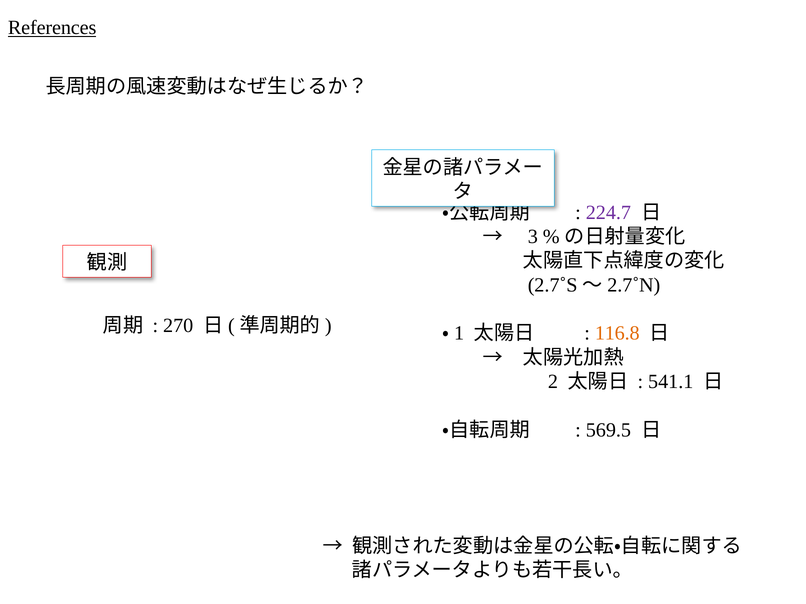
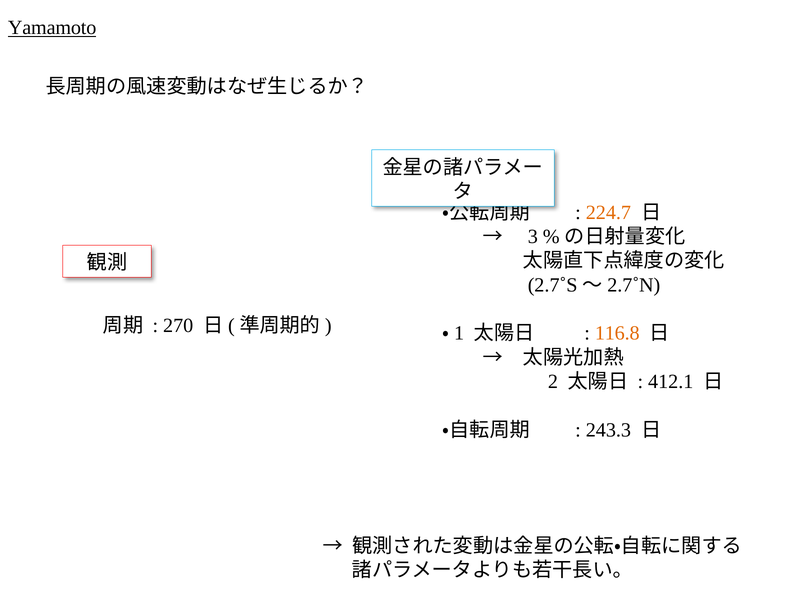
References: References -> Yamamoto
224.7 colour: purple -> orange
541.1: 541.1 -> 412.1
569.5: 569.5 -> 243.3
